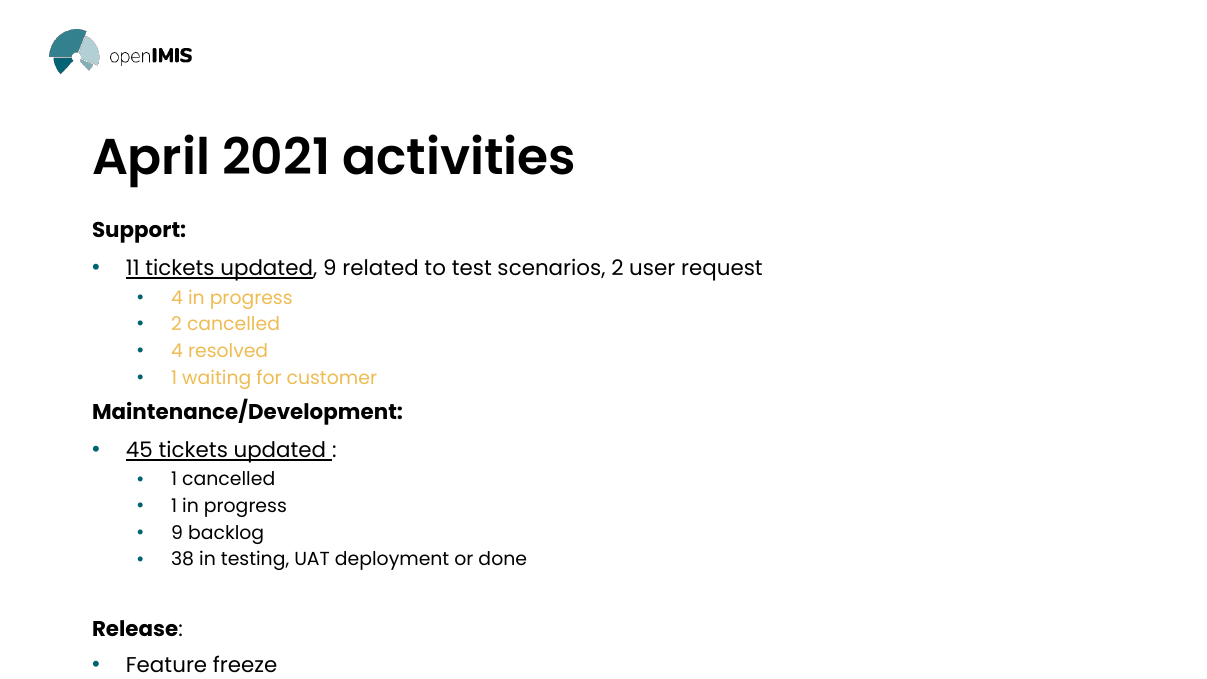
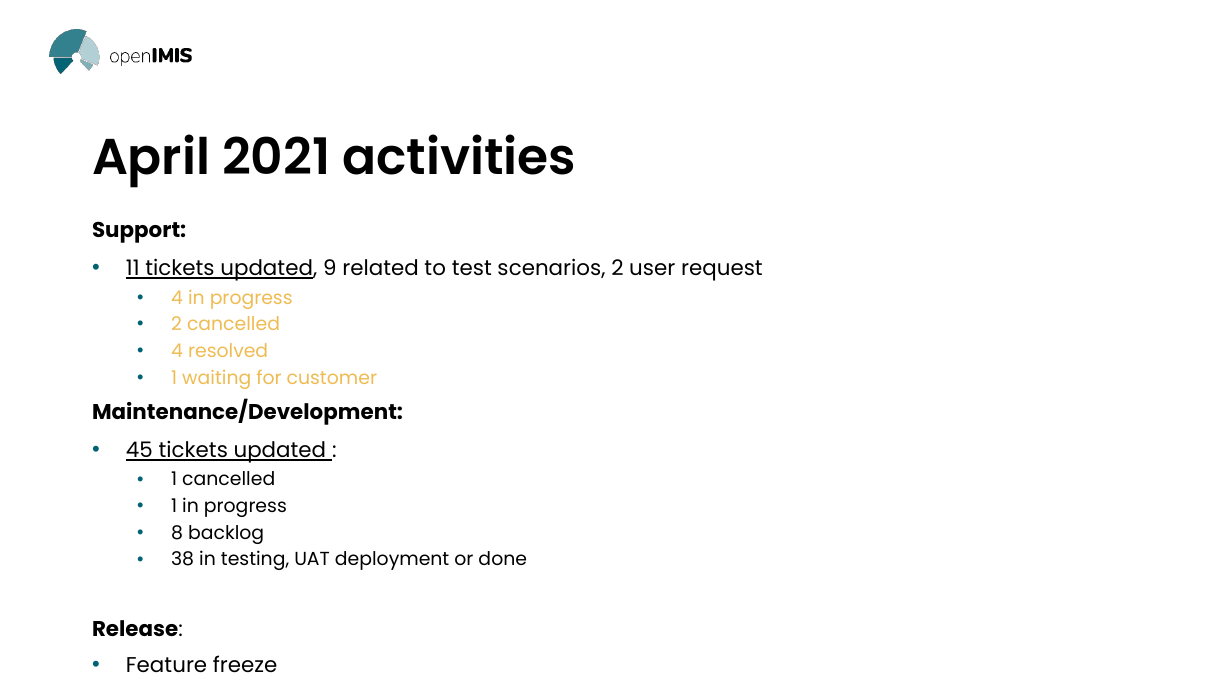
9 at (177, 533): 9 -> 8
